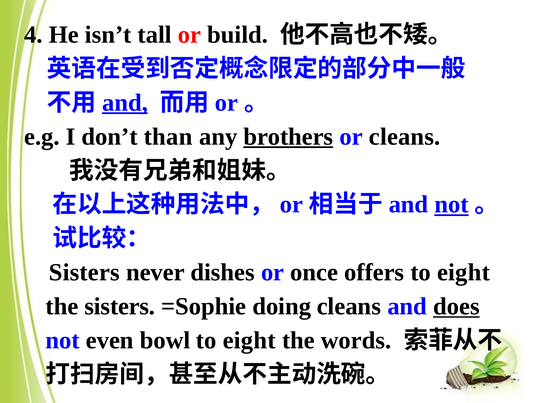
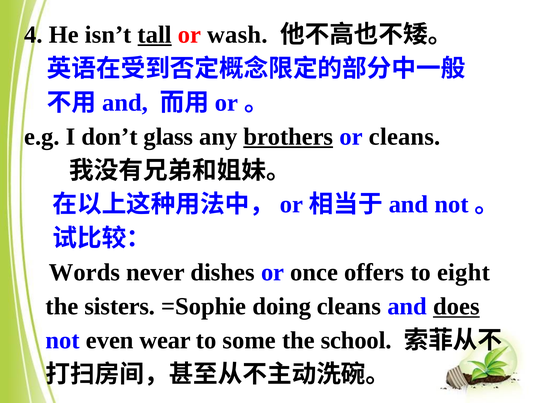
tall underline: none -> present
build: build -> wash
and at (125, 103) underline: present -> none
than: than -> glass
not at (452, 204) underline: present -> none
Sisters at (84, 272): Sisters -> Words
bowl: bowl -> wear
eight at (249, 340): eight -> some
words: words -> school
